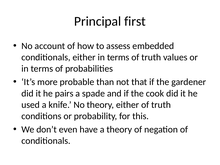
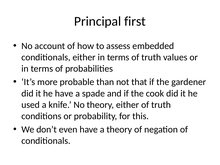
he pairs: pairs -> have
